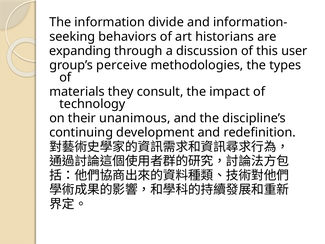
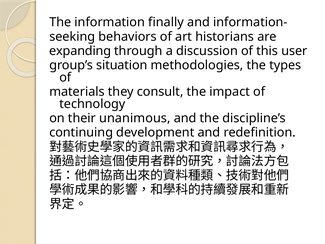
divide: divide -> finally
perceive: perceive -> situation
